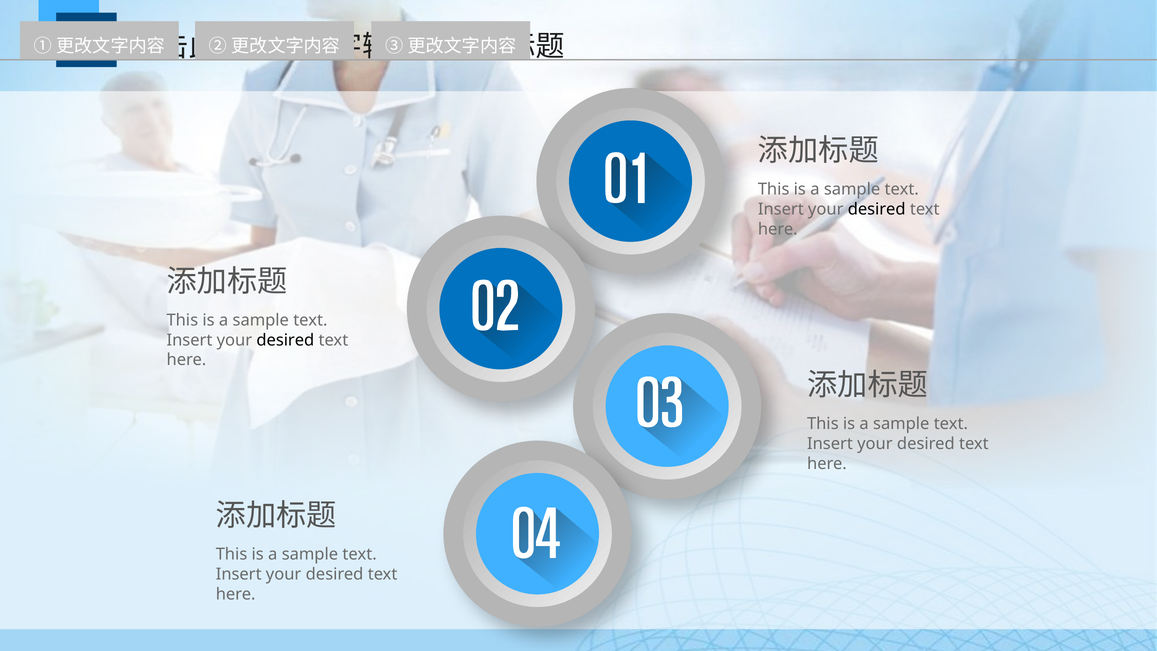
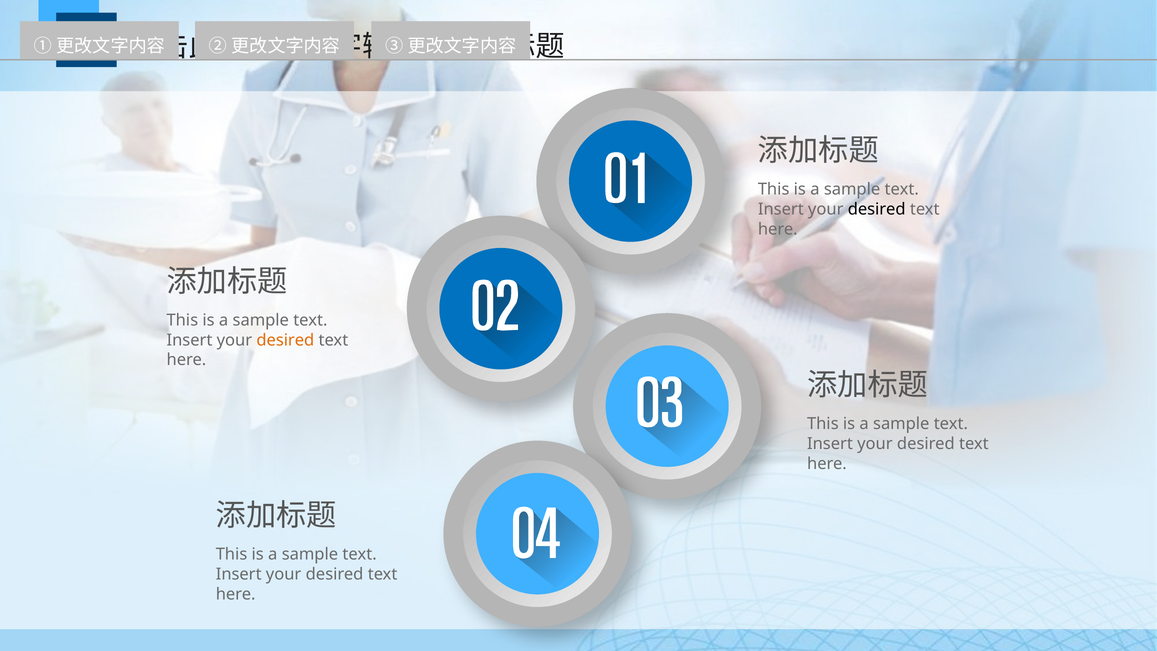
desired at (285, 340) colour: black -> orange
